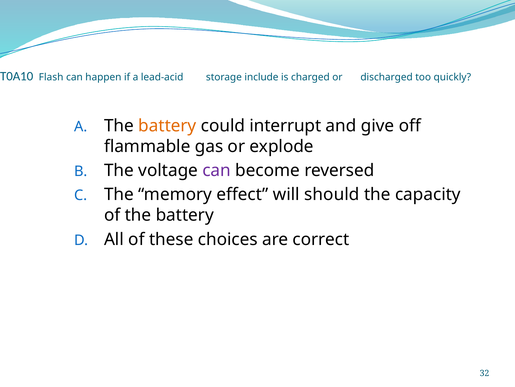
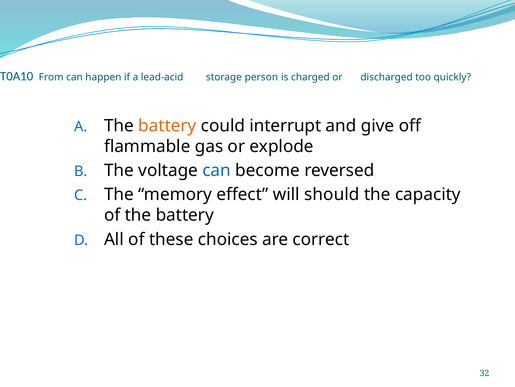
Flash: Flash -> From
include: include -> person
can at (217, 170) colour: purple -> blue
